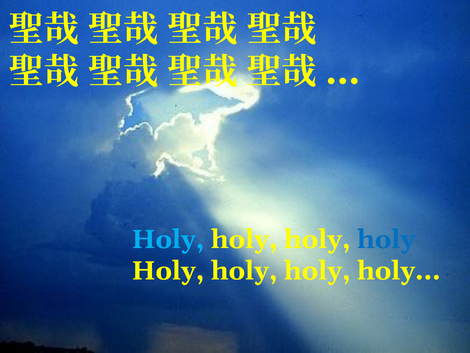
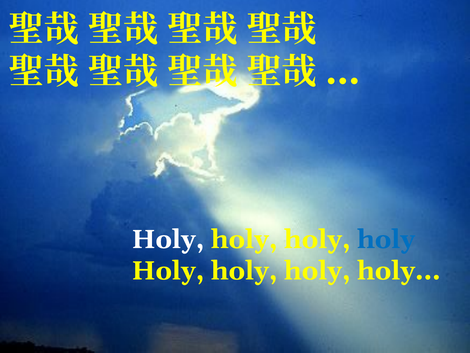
Holy at (168, 239) colour: light blue -> white
